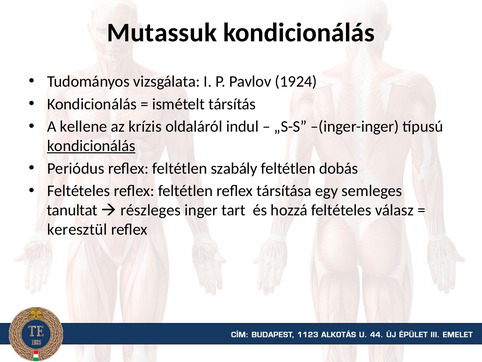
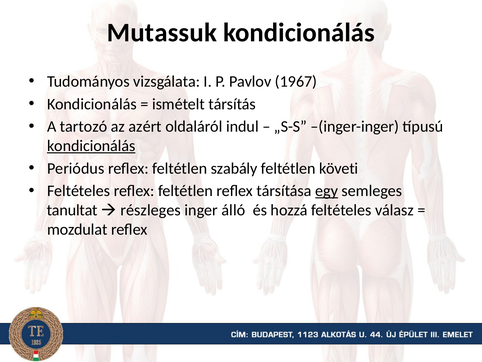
1924: 1924 -> 1967
kellene: kellene -> tartozó
krízis: krízis -> azért
dobás: dobás -> követi
egy underline: none -> present
tart: tart -> álló
keresztül: keresztül -> mozdulat
